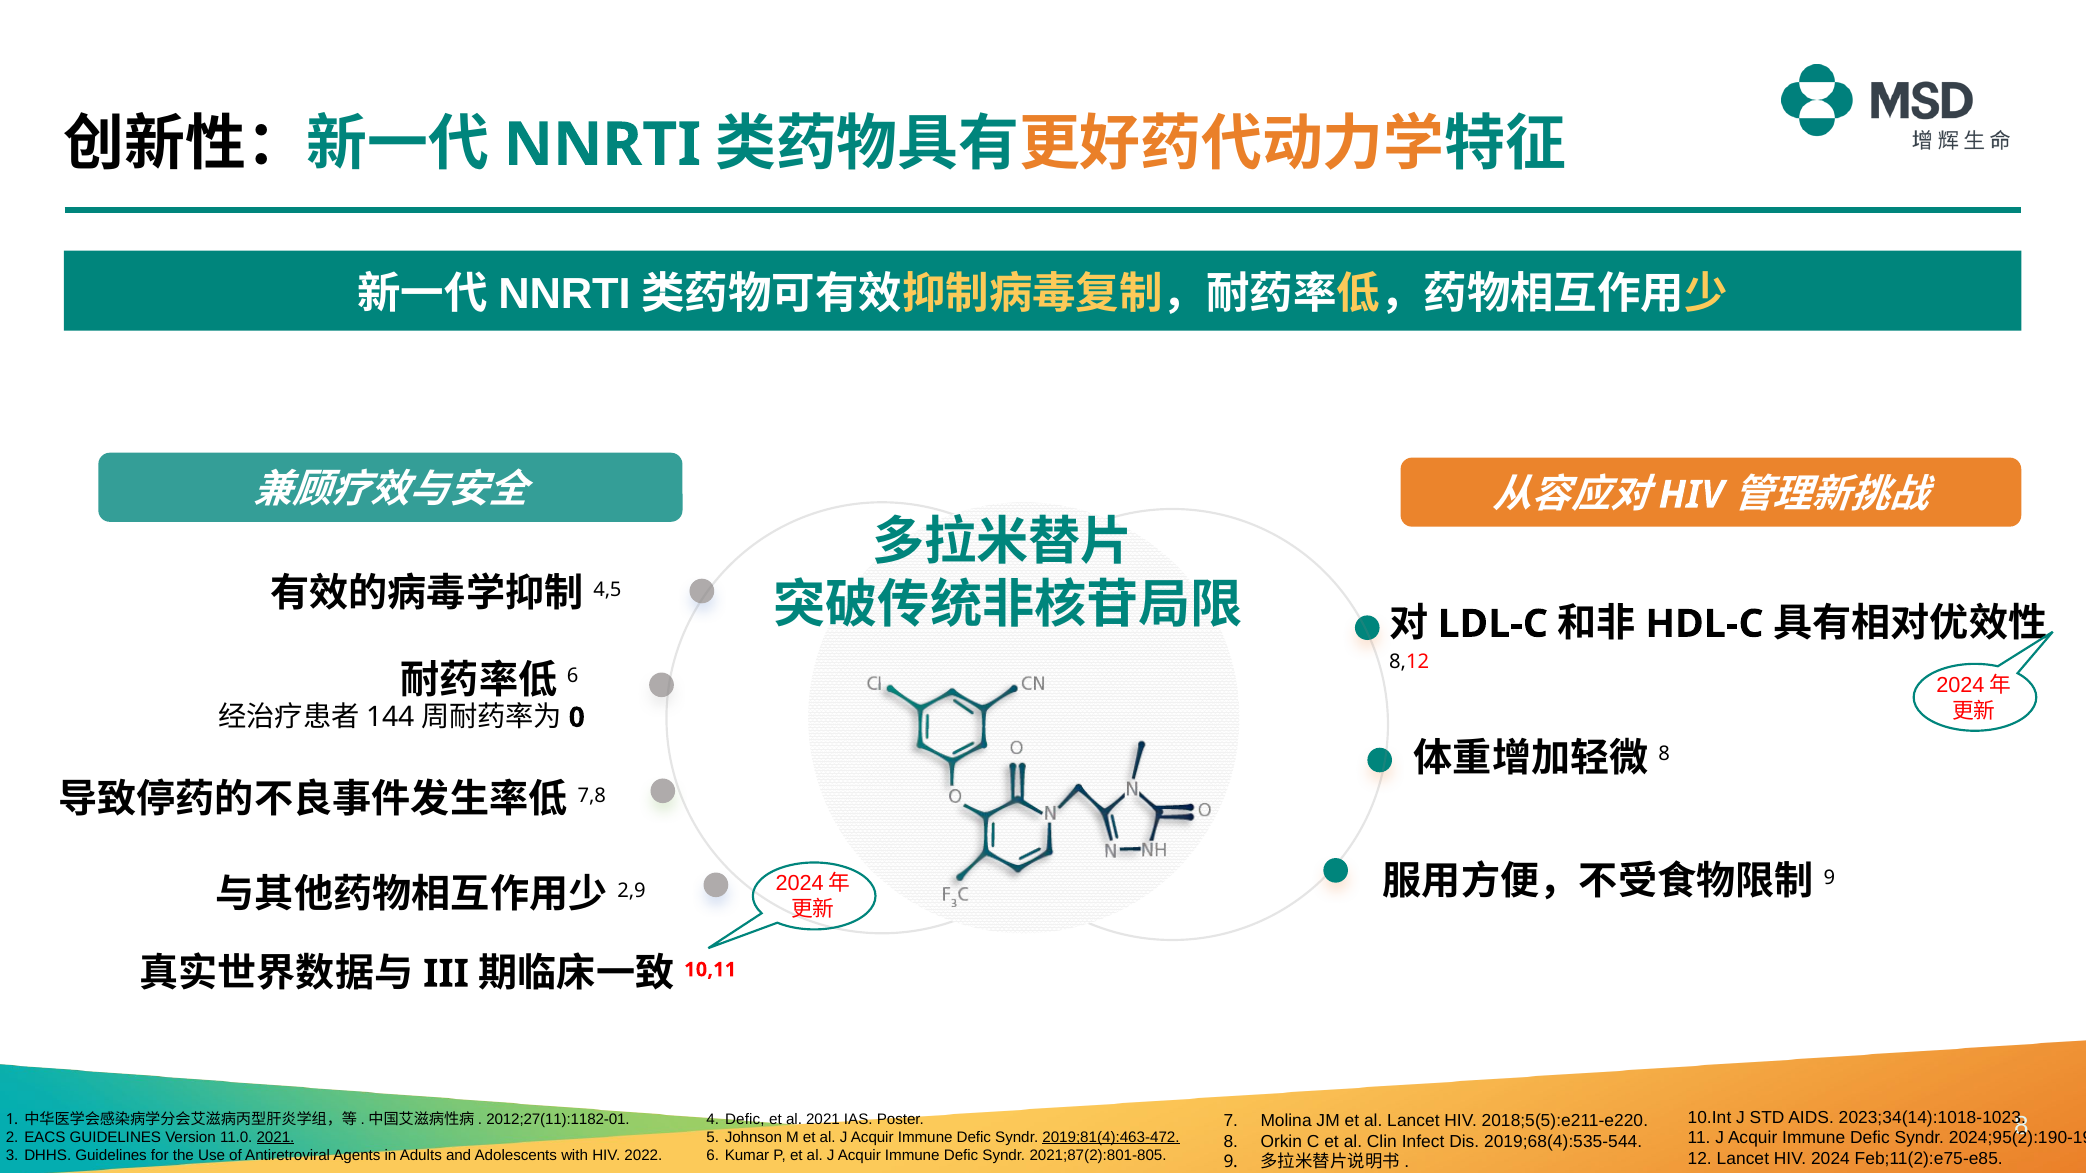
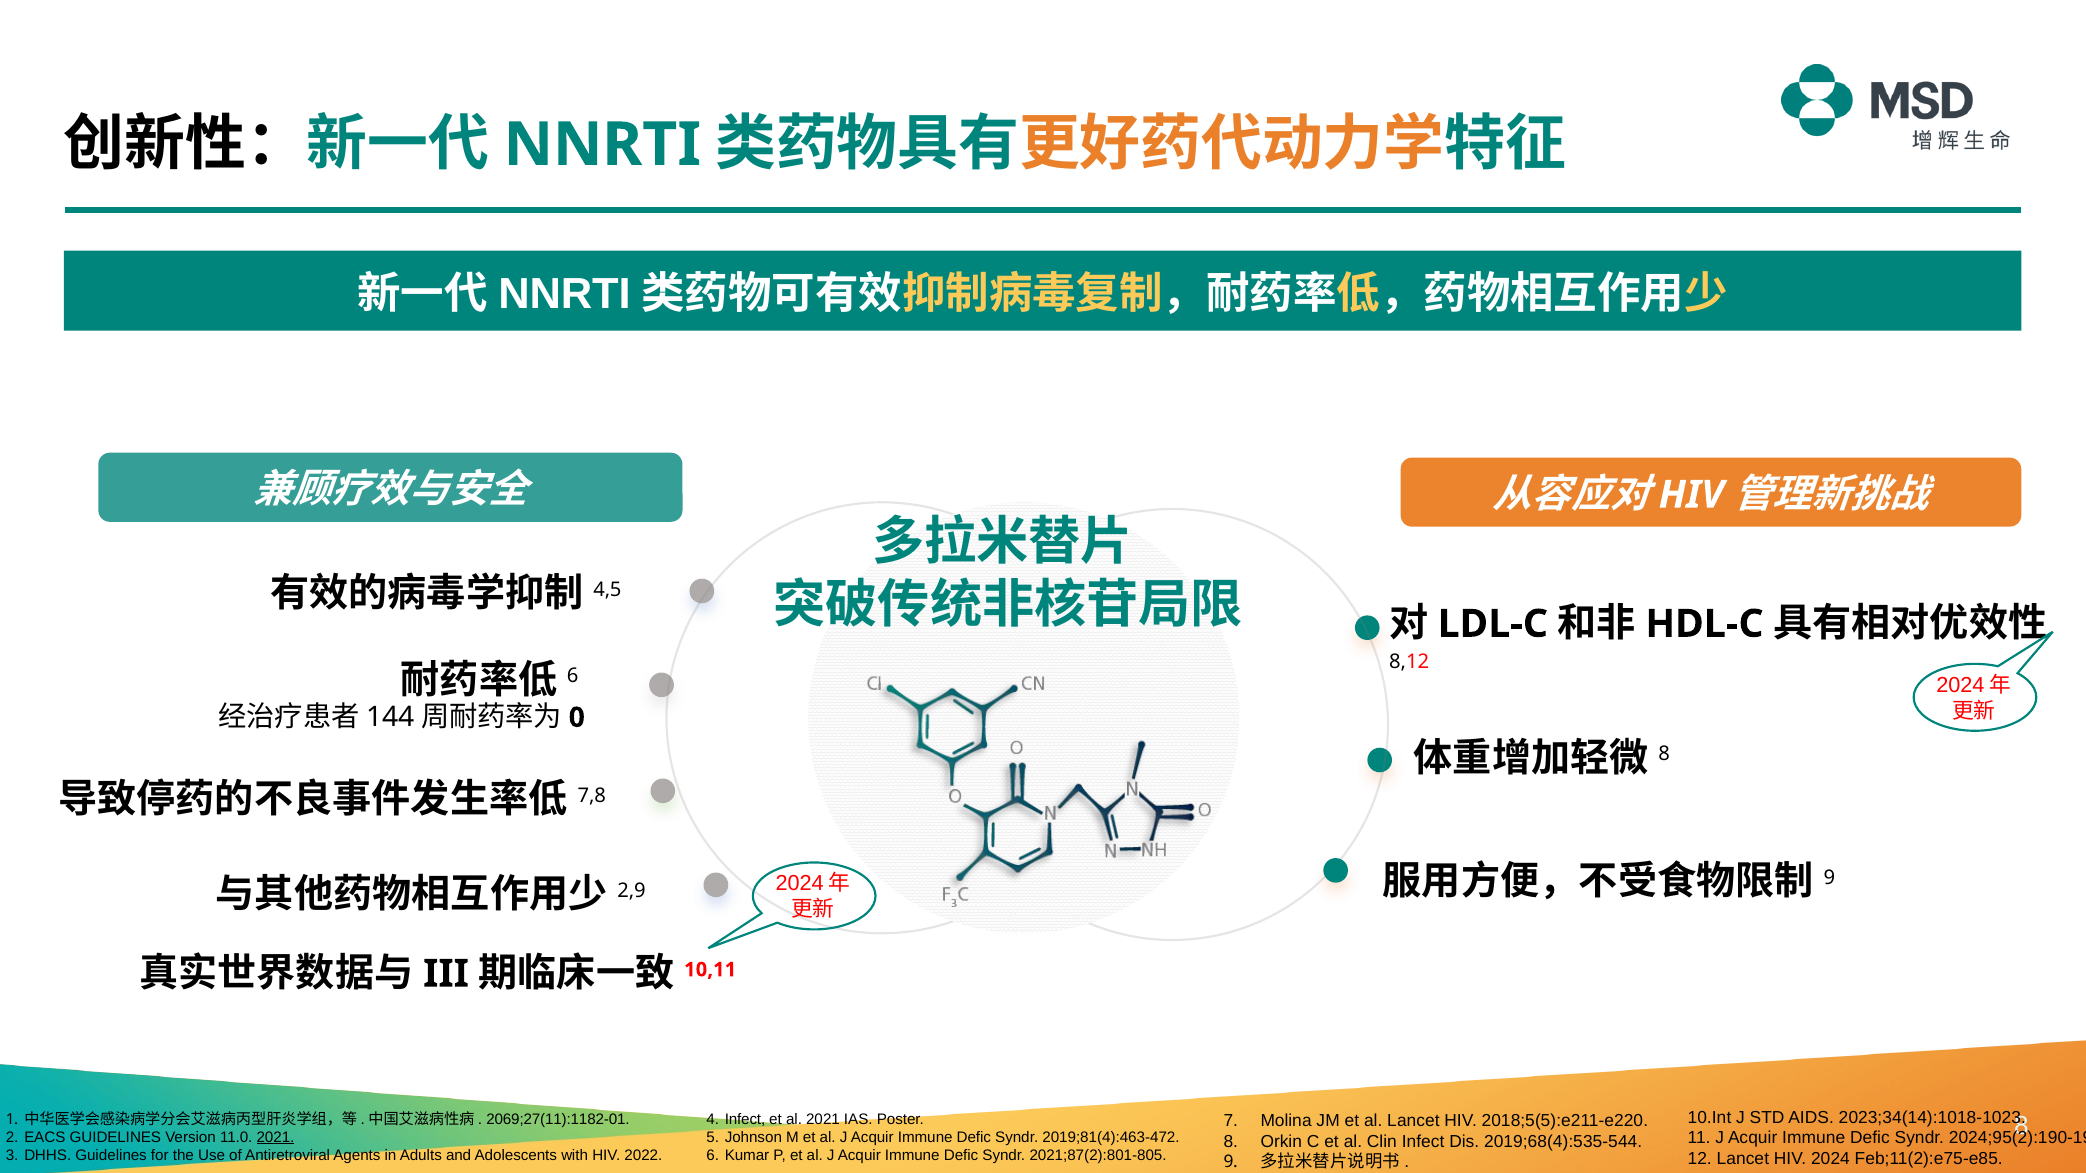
Defic at (745, 1119): Defic -> Infect
2012;27(11):1182-01: 2012;27(11):1182-01 -> 2069;27(11):1182-01
2019;81(4):463-472 underline: present -> none
